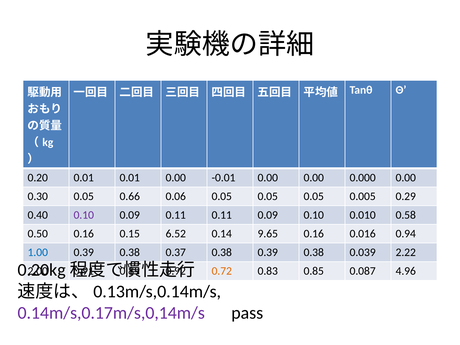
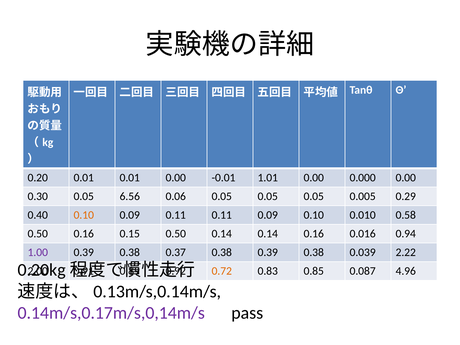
-0.01 0.00: 0.00 -> 1.01
0.66: 0.66 -> 6.56
0.10 at (84, 215) colour: purple -> orange
0.15 6.52: 6.52 -> 0.50
0.14 9.65: 9.65 -> 0.14
1.00 colour: blue -> purple
